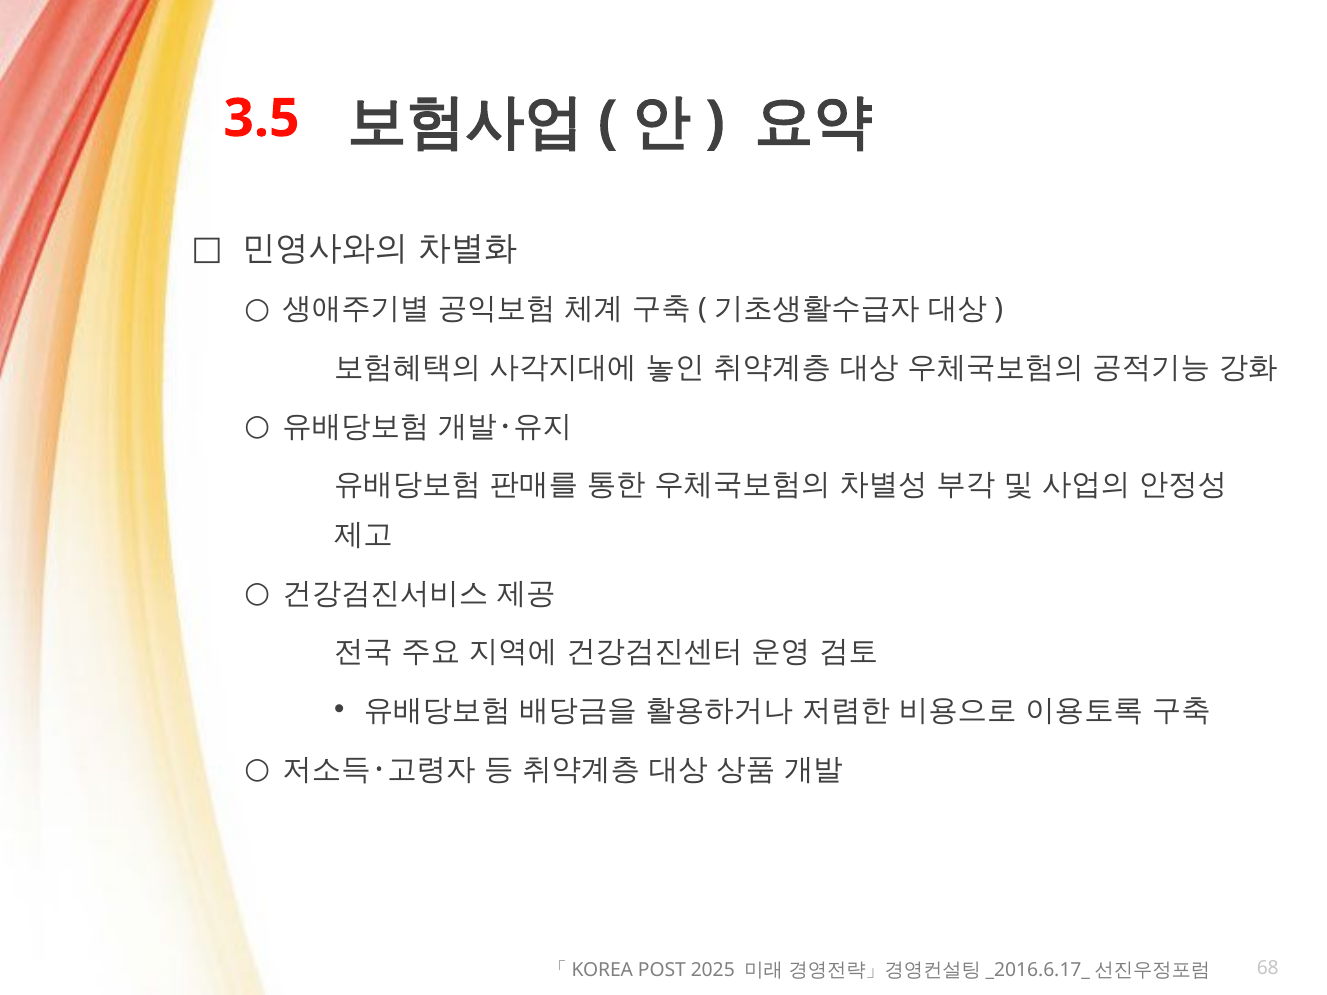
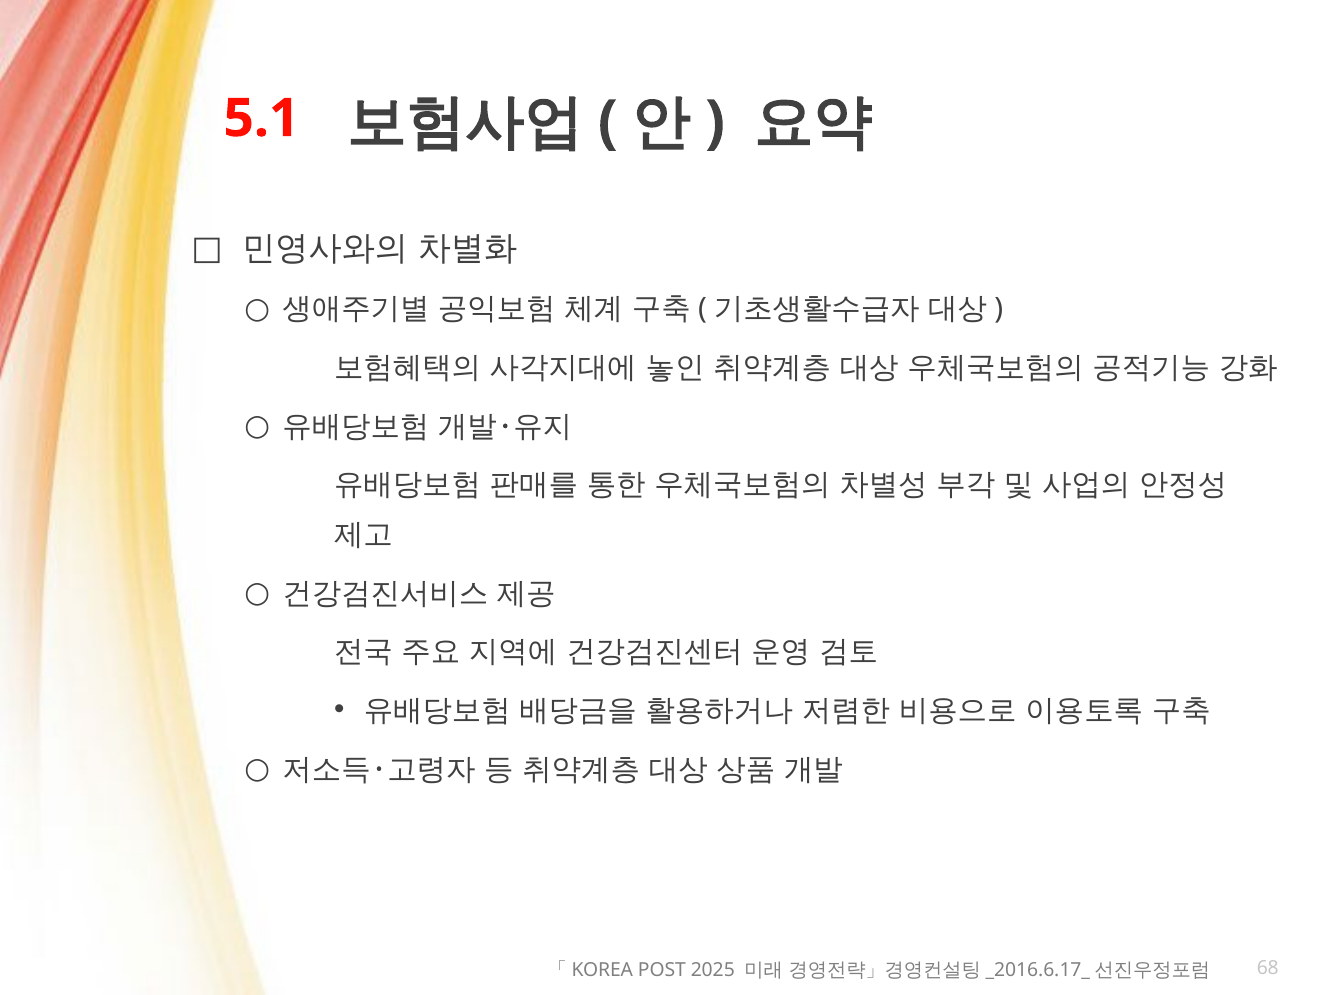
3.5: 3.5 -> 5.1
